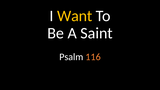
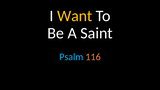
Psalm colour: white -> light blue
